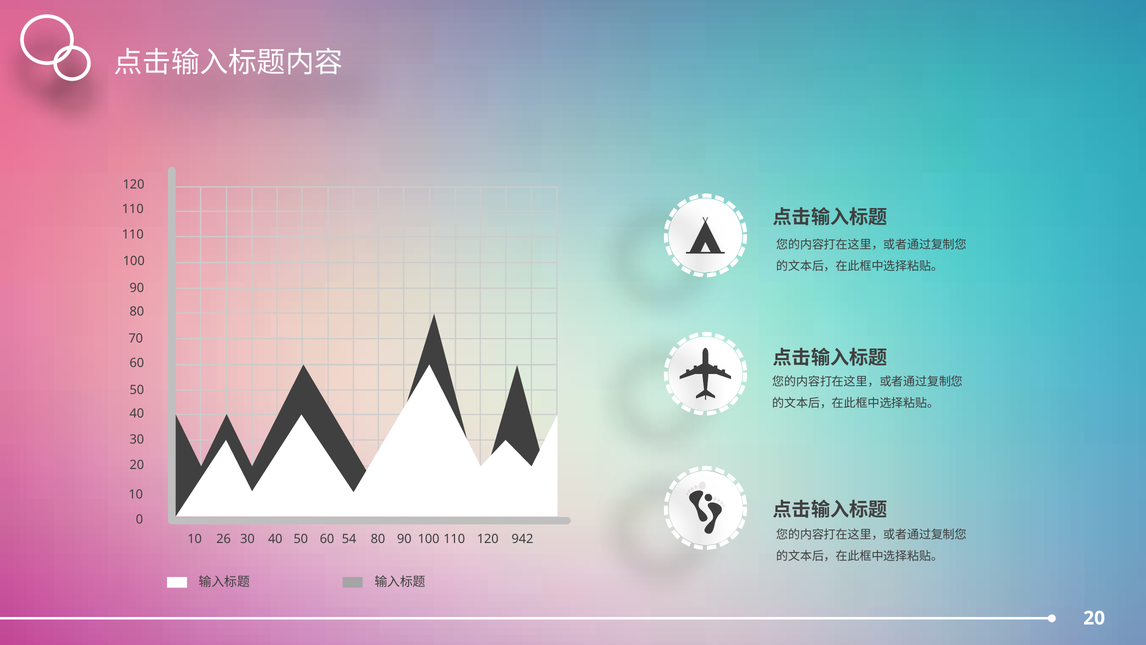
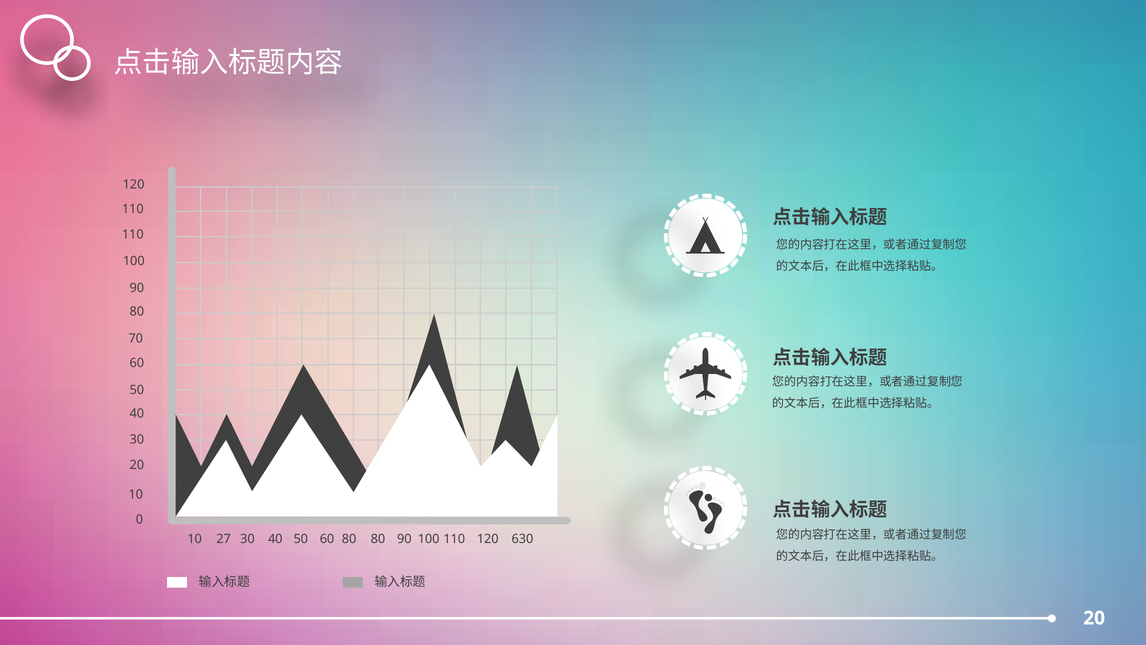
26: 26 -> 27
60 54: 54 -> 80
942: 942 -> 630
